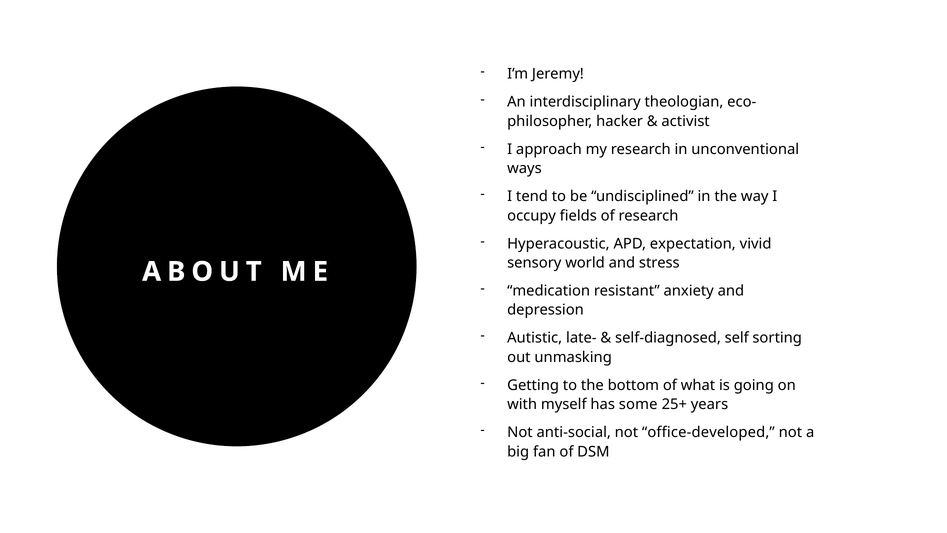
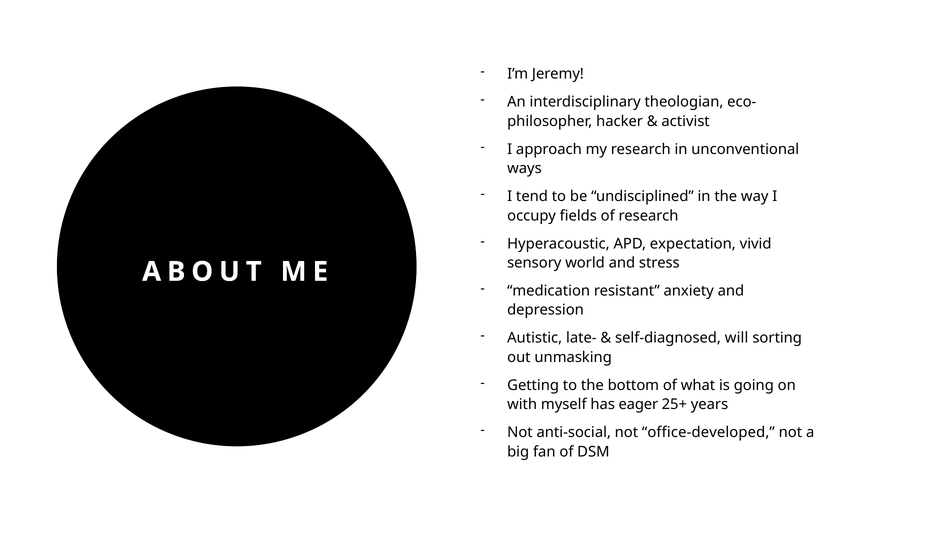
self: self -> will
some: some -> eager
